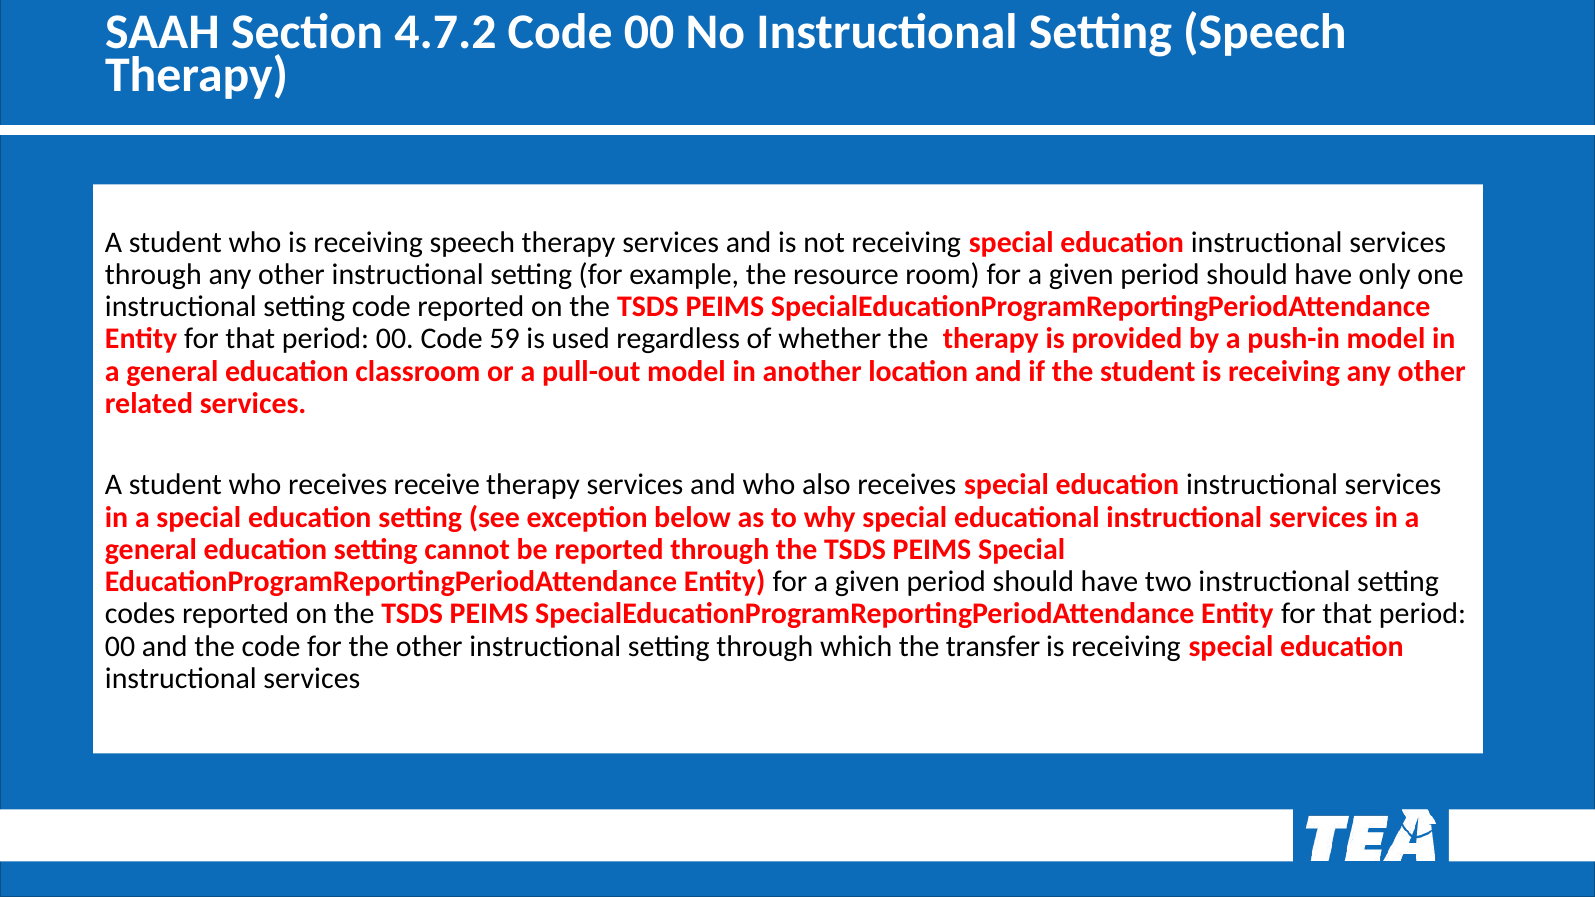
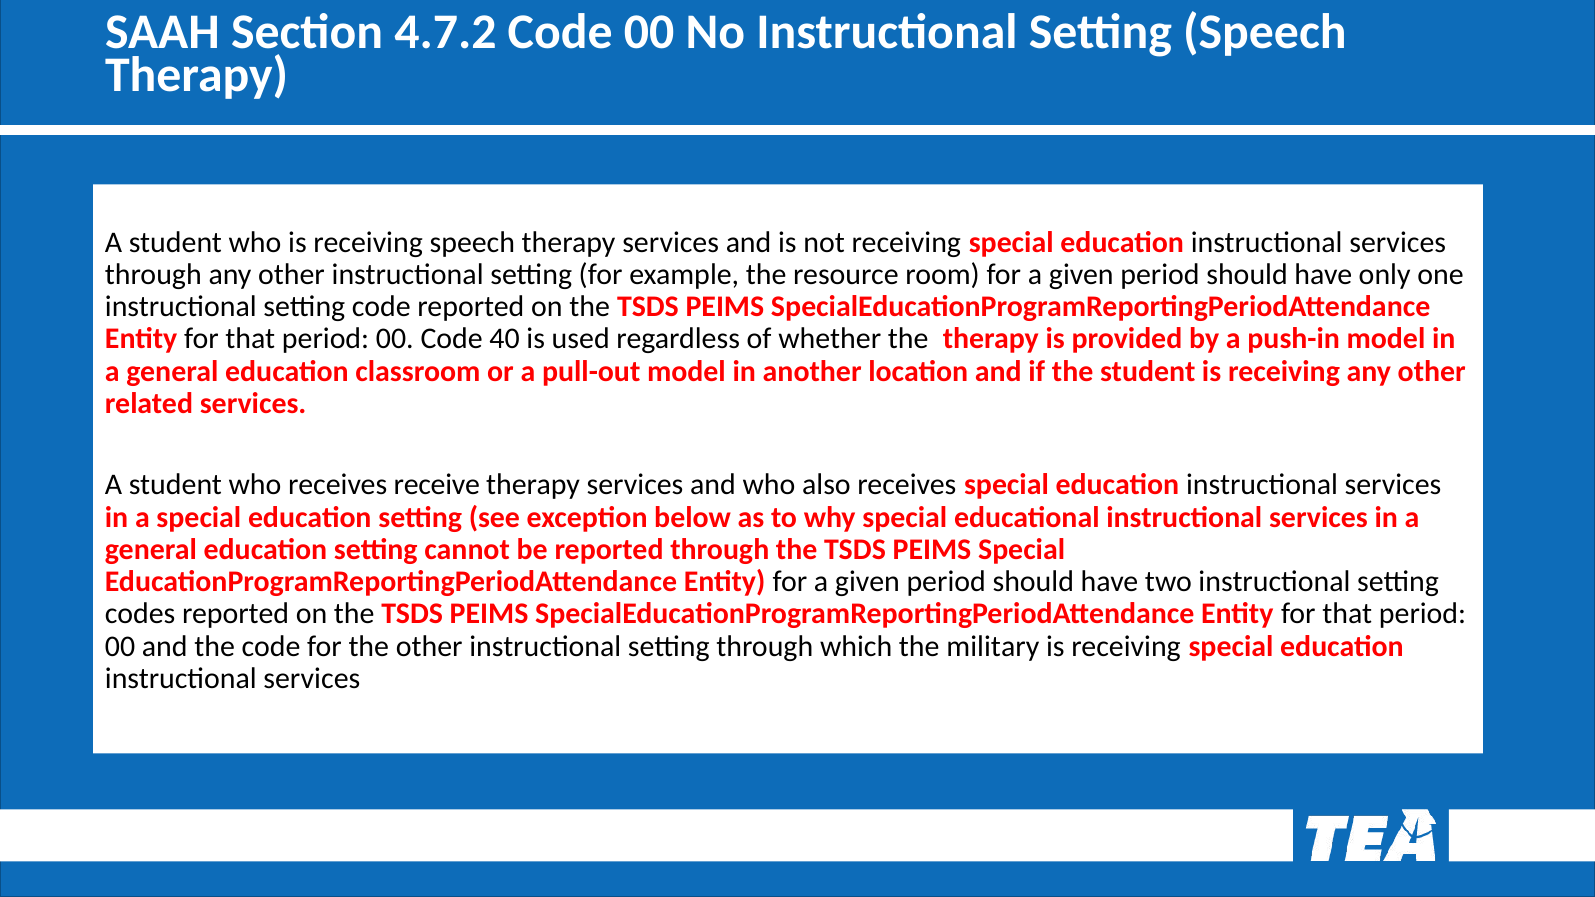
59: 59 -> 40
transfer: transfer -> military
